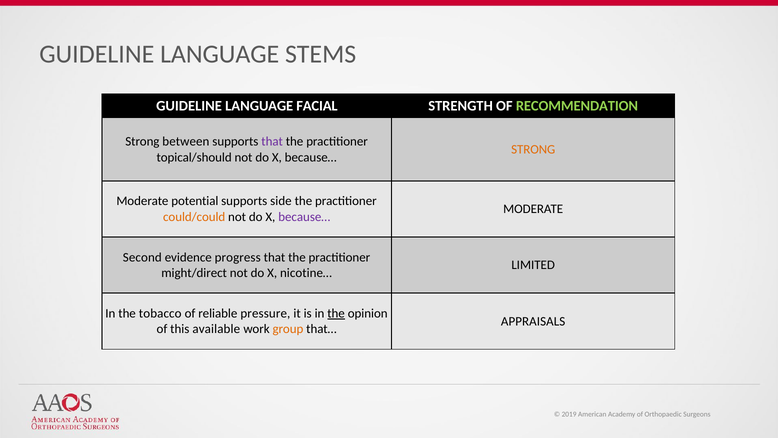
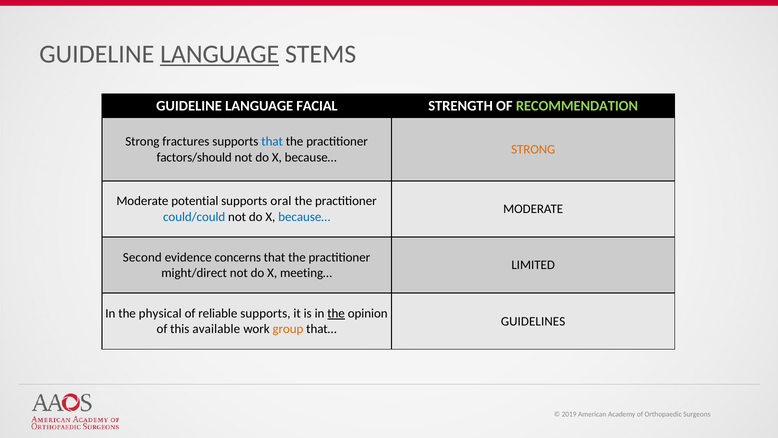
LANGUAGE at (220, 54) underline: none -> present
between: between -> fractures
that at (272, 141) colour: purple -> blue
topical/should: topical/should -> factors/should
side: side -> oral
could/could colour: orange -> blue
because… at (304, 217) colour: purple -> blue
progress: progress -> concerns
nicotine…: nicotine… -> meeting…
tobacco: tobacco -> physical
reliable pressure: pressure -> supports
APPRAISALS: APPRAISALS -> GUIDELINES
